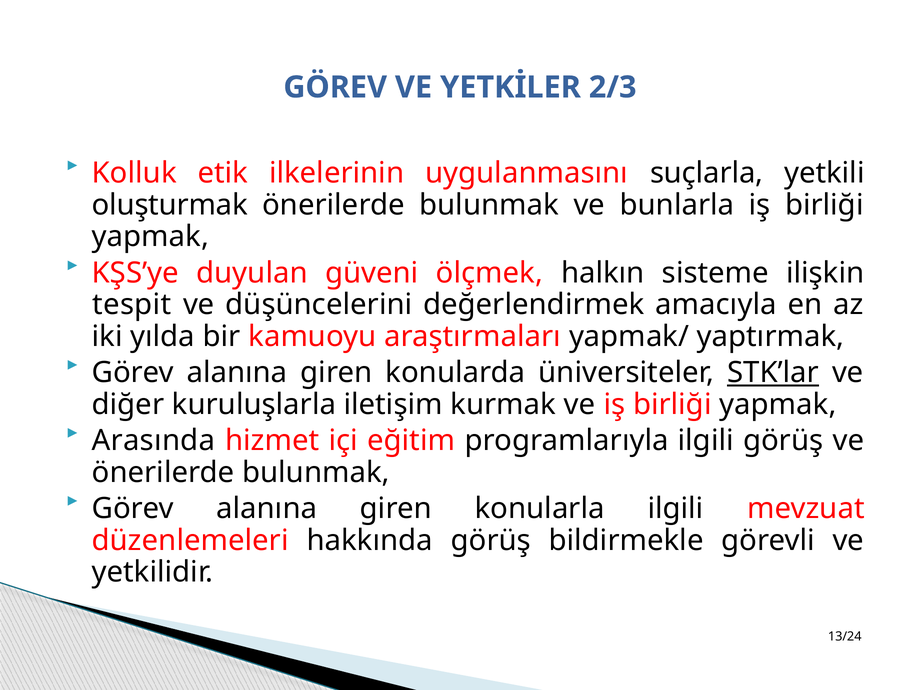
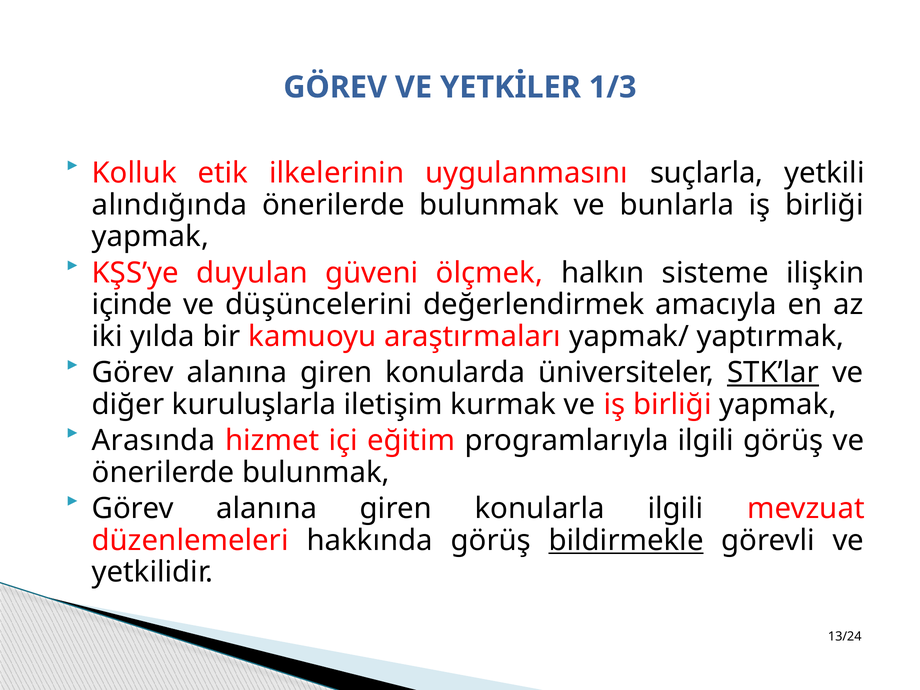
2/3: 2/3 -> 1/3
oluşturmak: oluşturmak -> alındığında
tespit: tespit -> içinde
bildirmekle underline: none -> present
